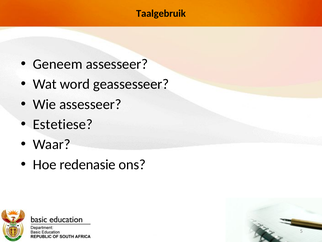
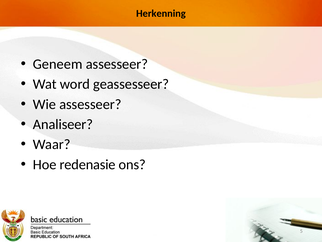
Taalgebruik: Taalgebruik -> Herkenning
Estetiese: Estetiese -> Analiseer
